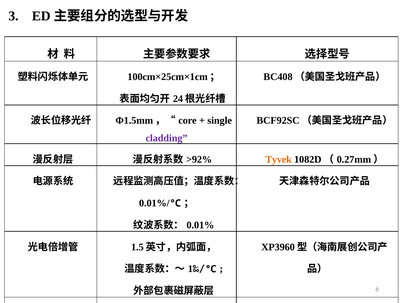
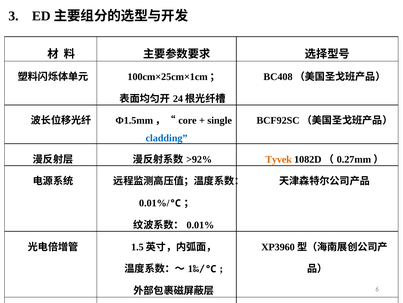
cladding colour: purple -> blue
